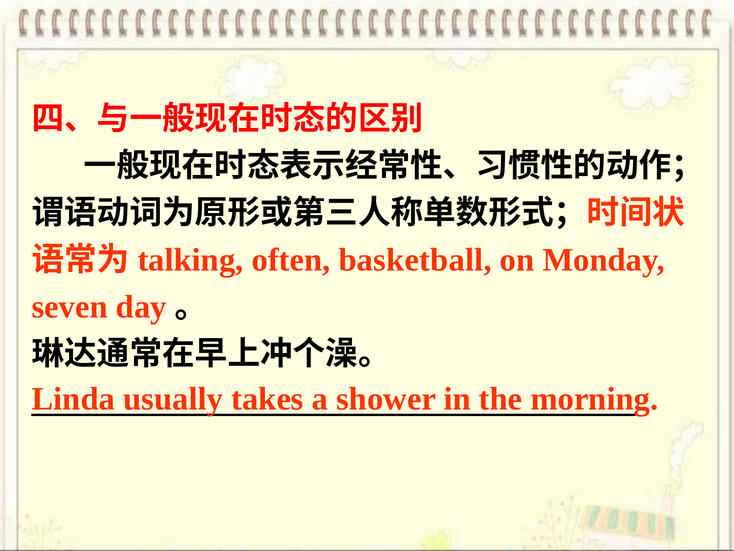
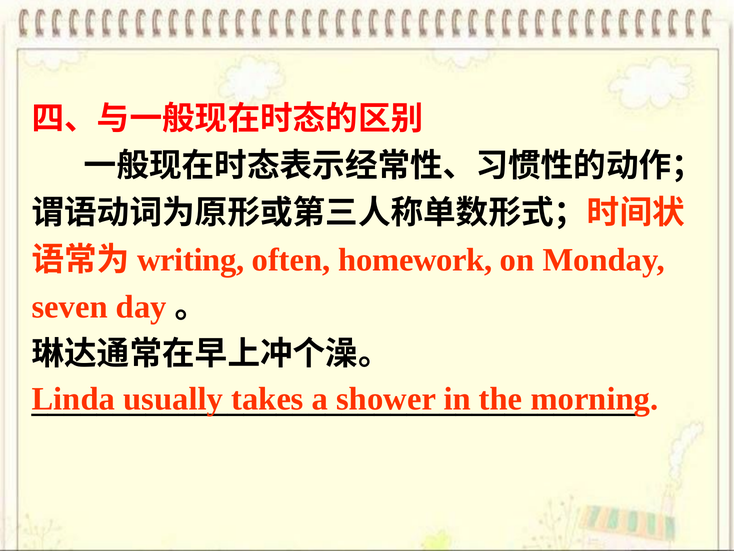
talking: talking -> writing
basketball: basketball -> homework
